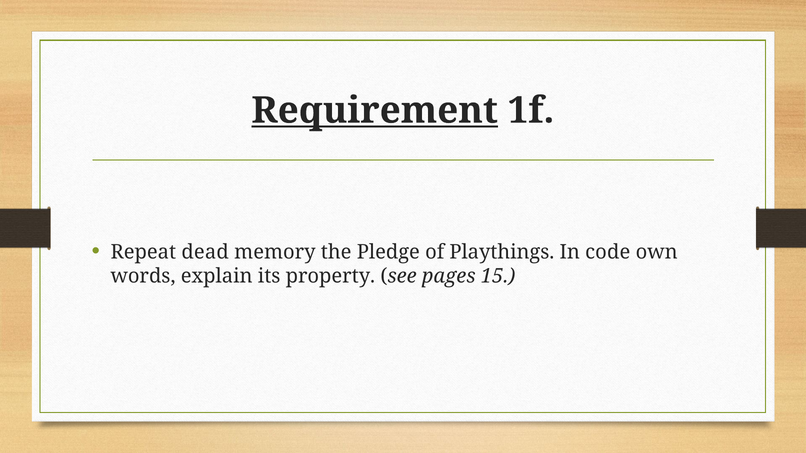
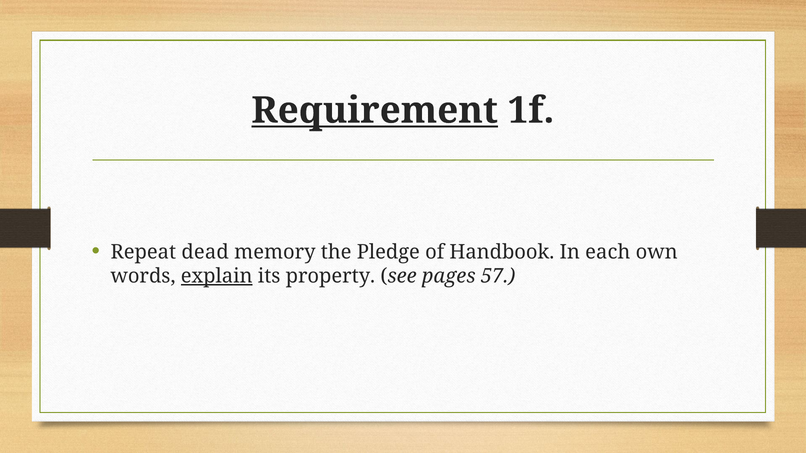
Playthings: Playthings -> Handbook
code: code -> each
explain underline: none -> present
15: 15 -> 57
